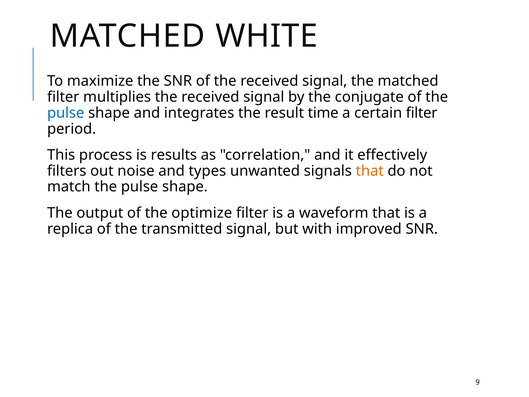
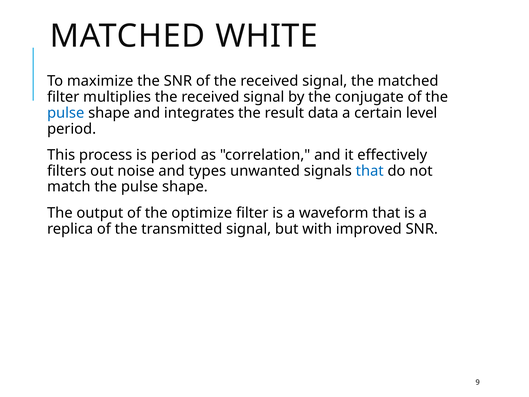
time: time -> data
certain filter: filter -> level
is results: results -> period
that at (370, 171) colour: orange -> blue
